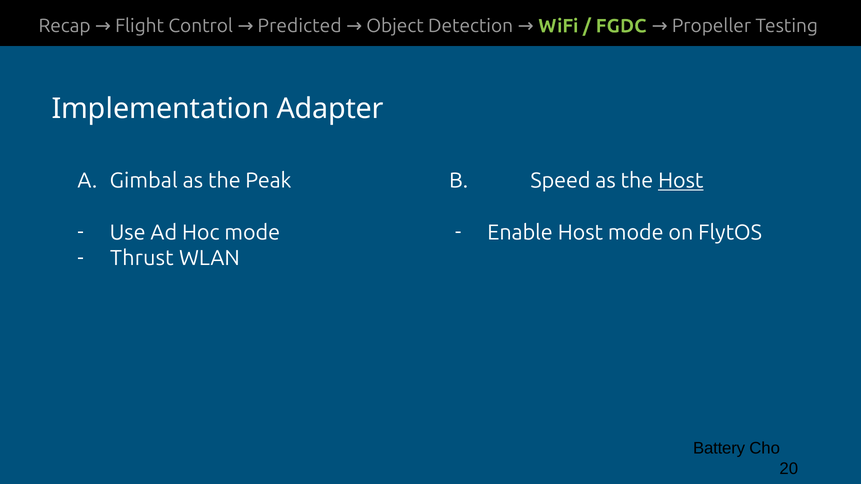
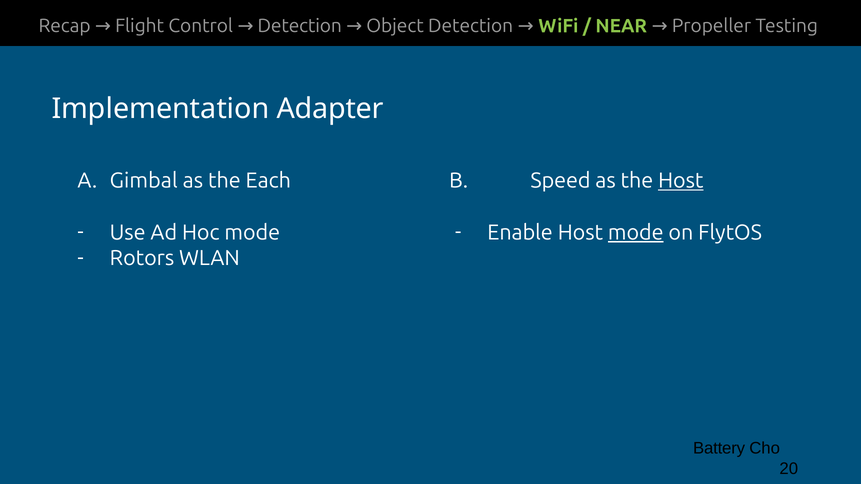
Control Predicted: Predicted -> Detection
FGDC: FGDC -> NEAR
Peak: Peak -> Each
mode at (636, 233) underline: none -> present
Thrust: Thrust -> Rotors
